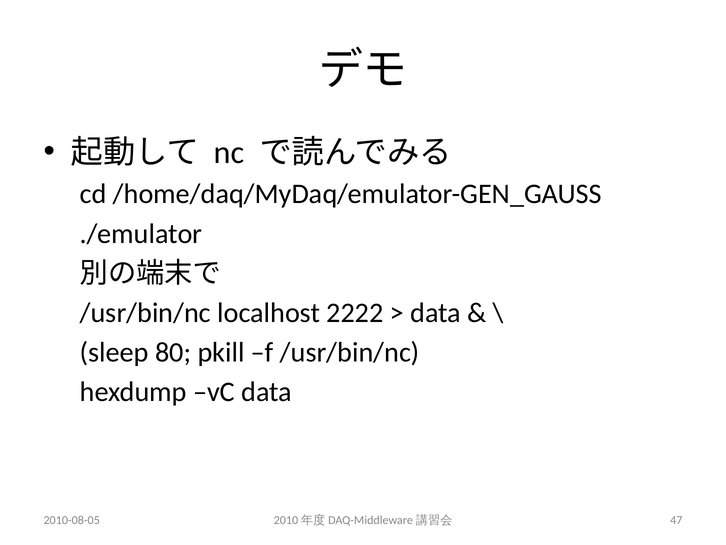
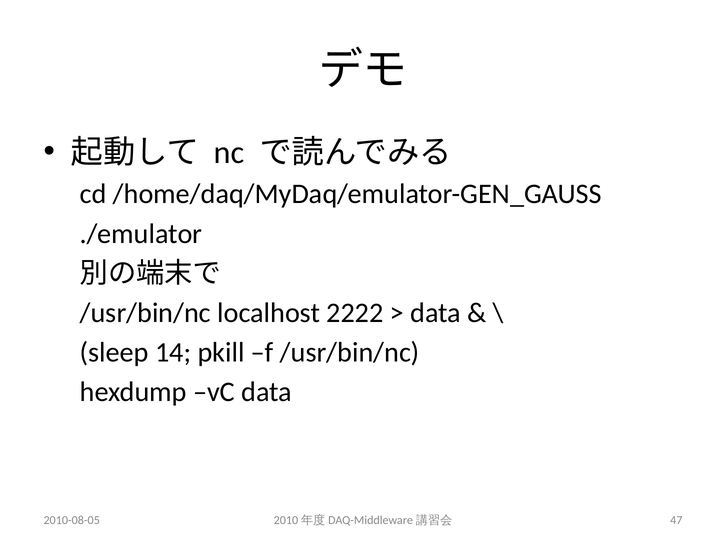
80: 80 -> 14
